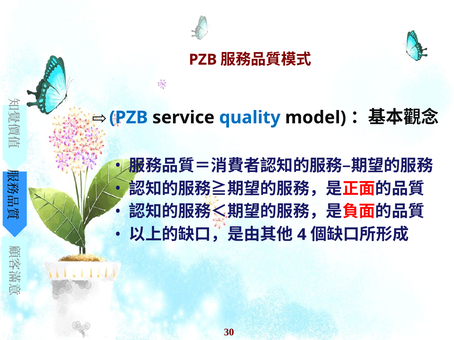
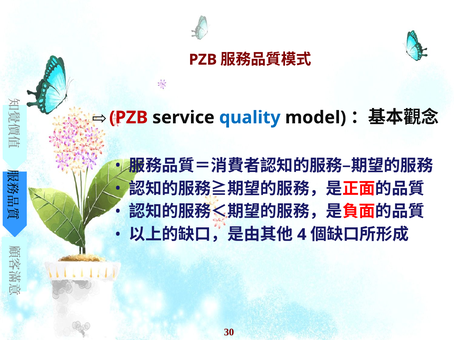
PZB at (129, 118) colour: blue -> red
